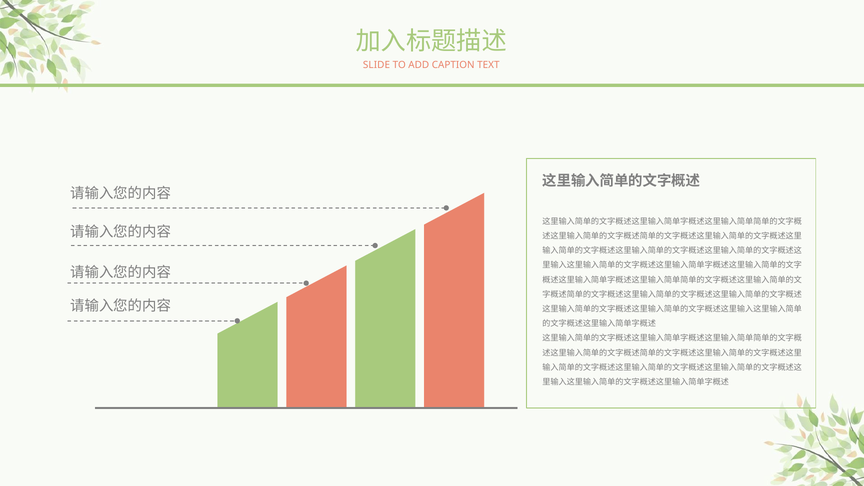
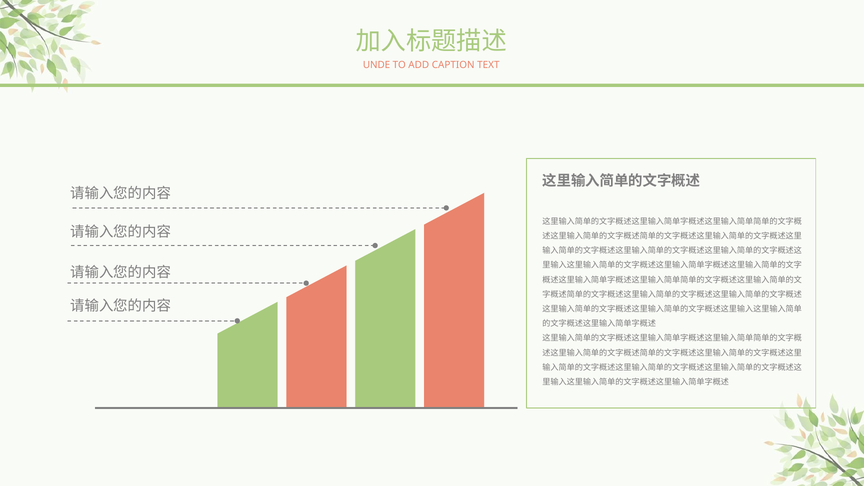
SLIDE: SLIDE -> UNDE
